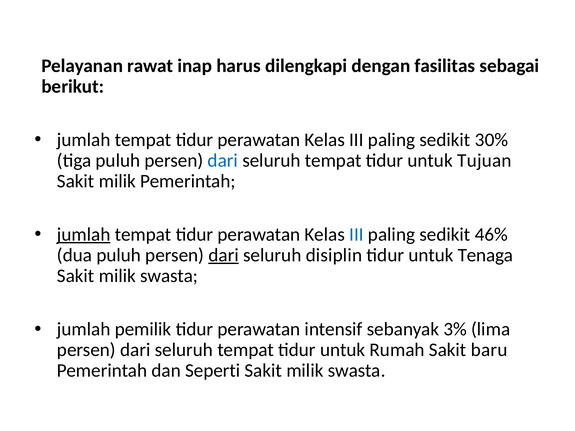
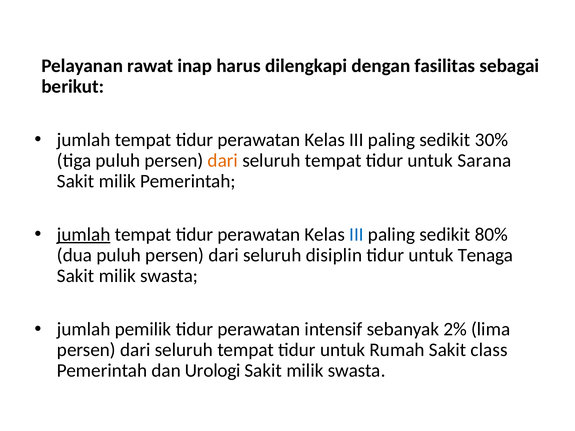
dari at (223, 160) colour: blue -> orange
Tujuan: Tujuan -> Sarana
46%: 46% -> 80%
dari at (224, 255) underline: present -> none
3%: 3% -> 2%
baru: baru -> class
Seperti: Seperti -> Urologi
